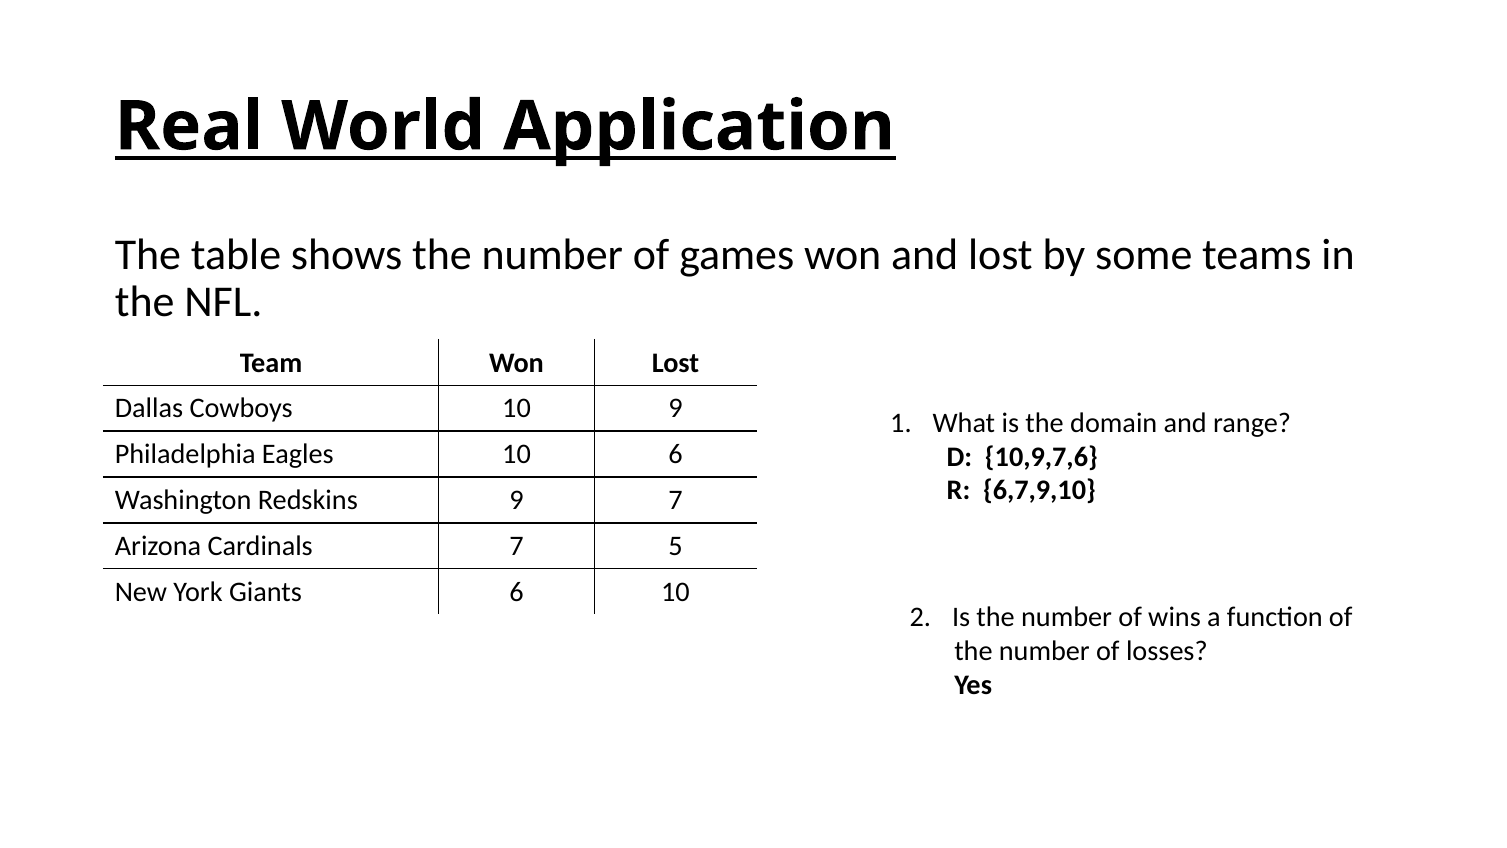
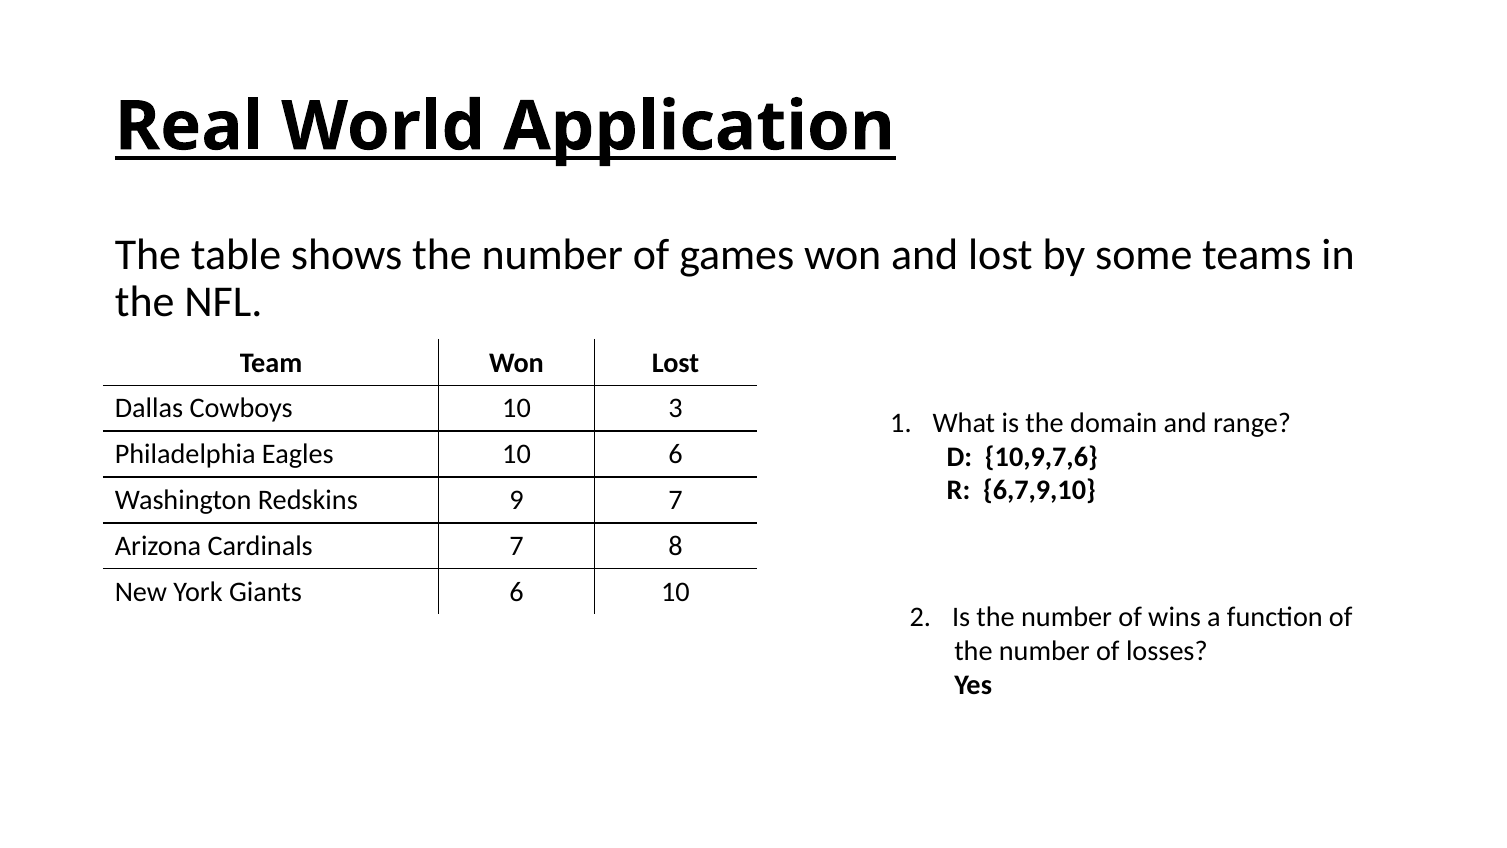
10 9: 9 -> 3
5: 5 -> 8
